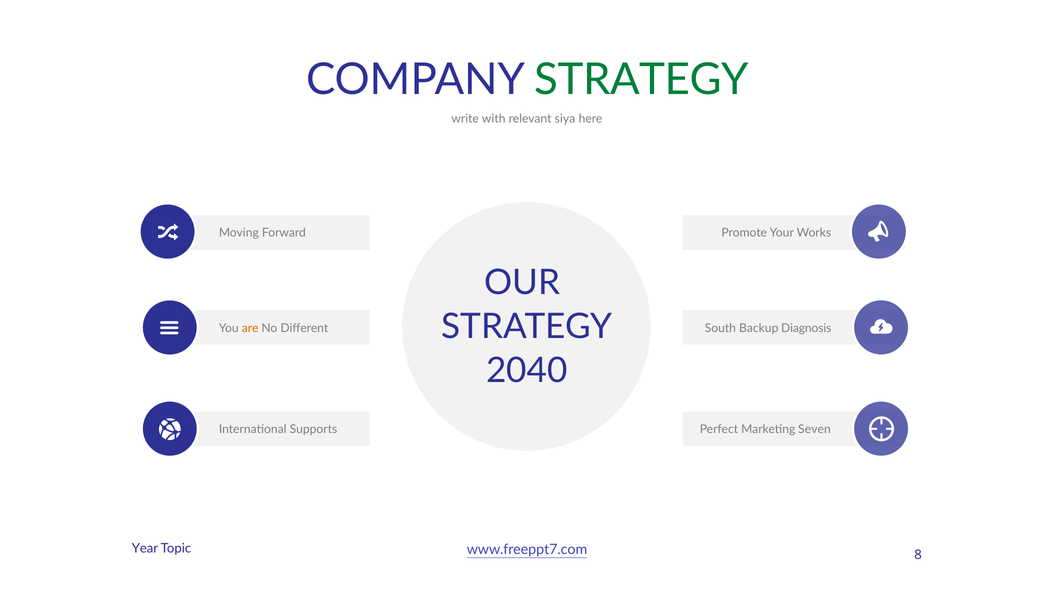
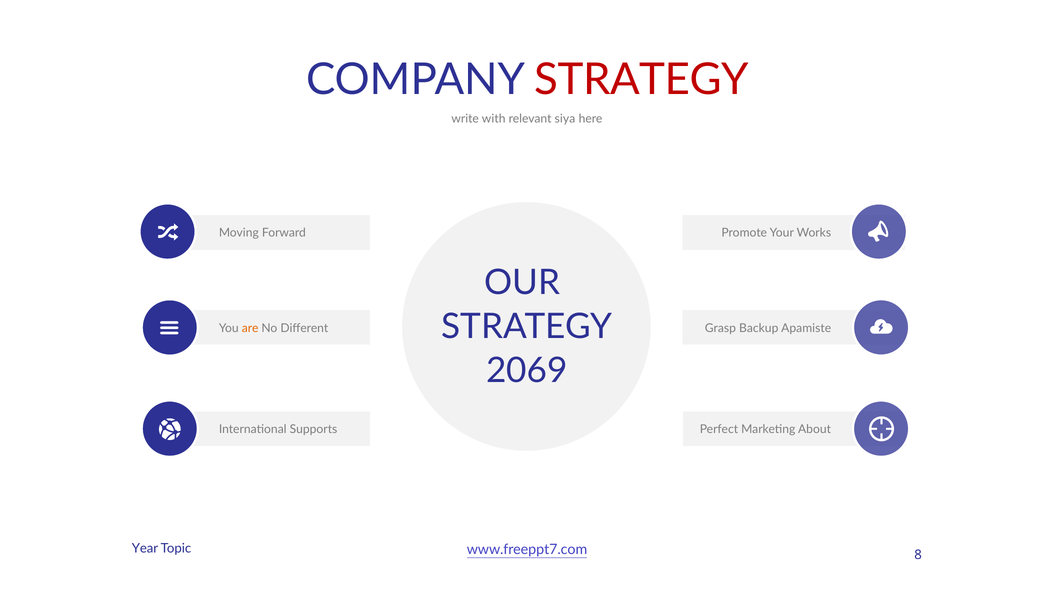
STRATEGY at (641, 80) colour: green -> red
South: South -> Grasp
Diagnosis: Diagnosis -> Apamiste
2040: 2040 -> 2069
Seven: Seven -> About
